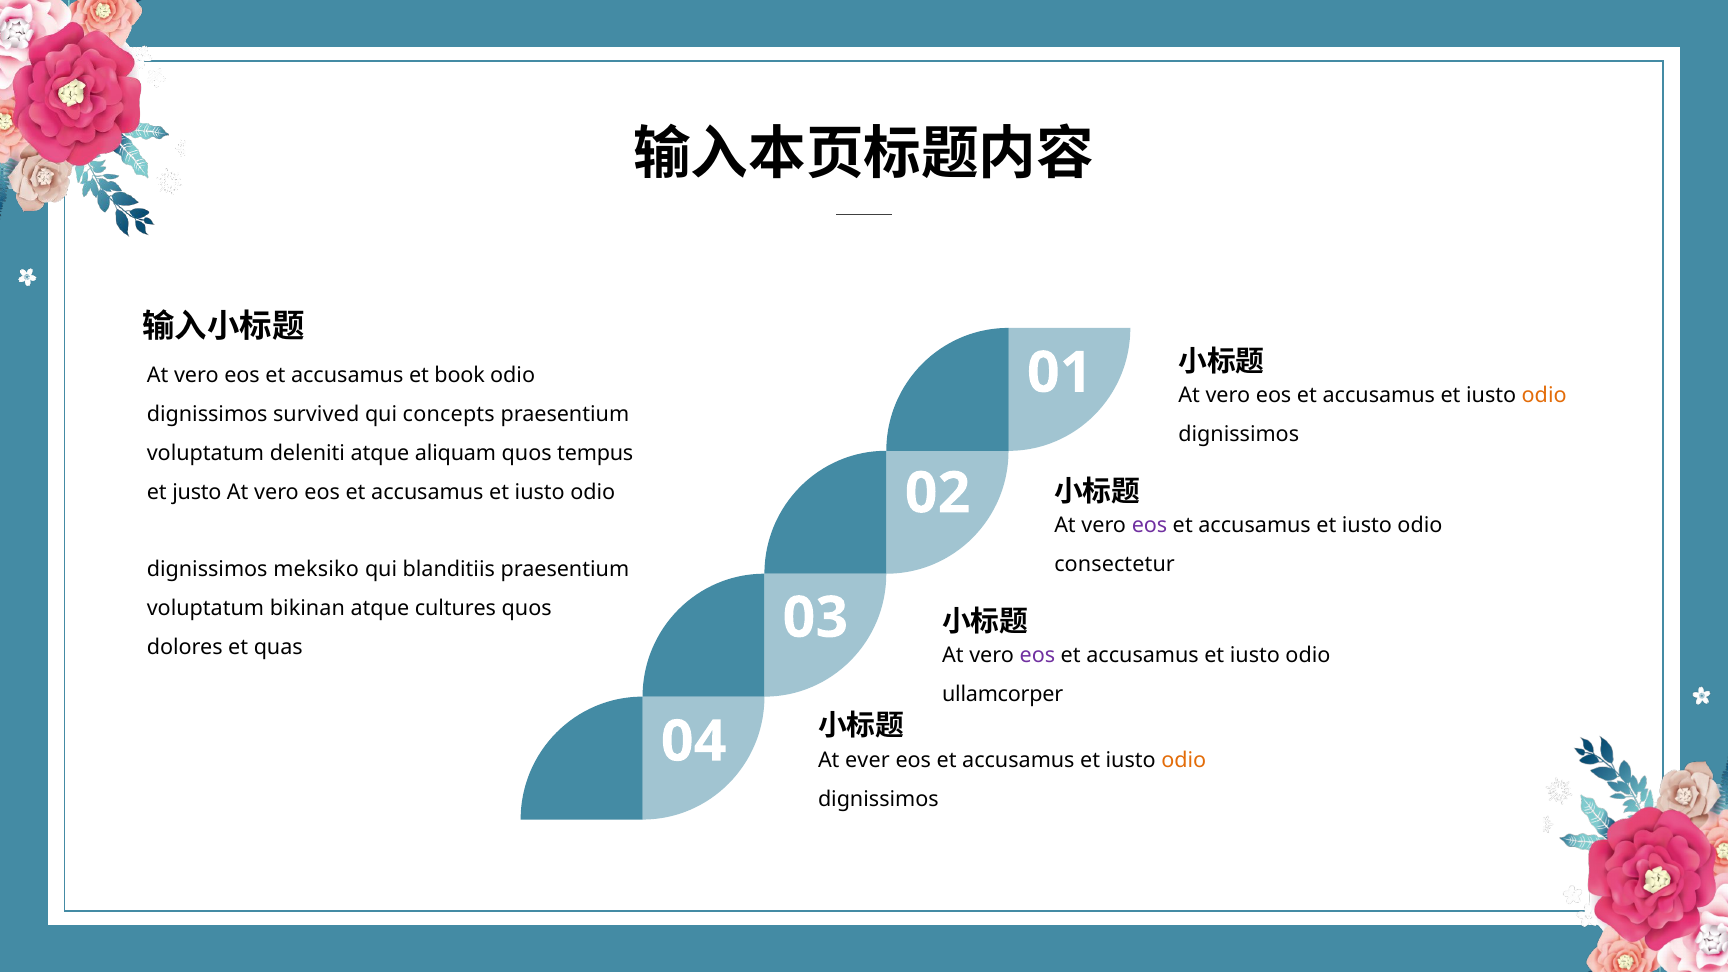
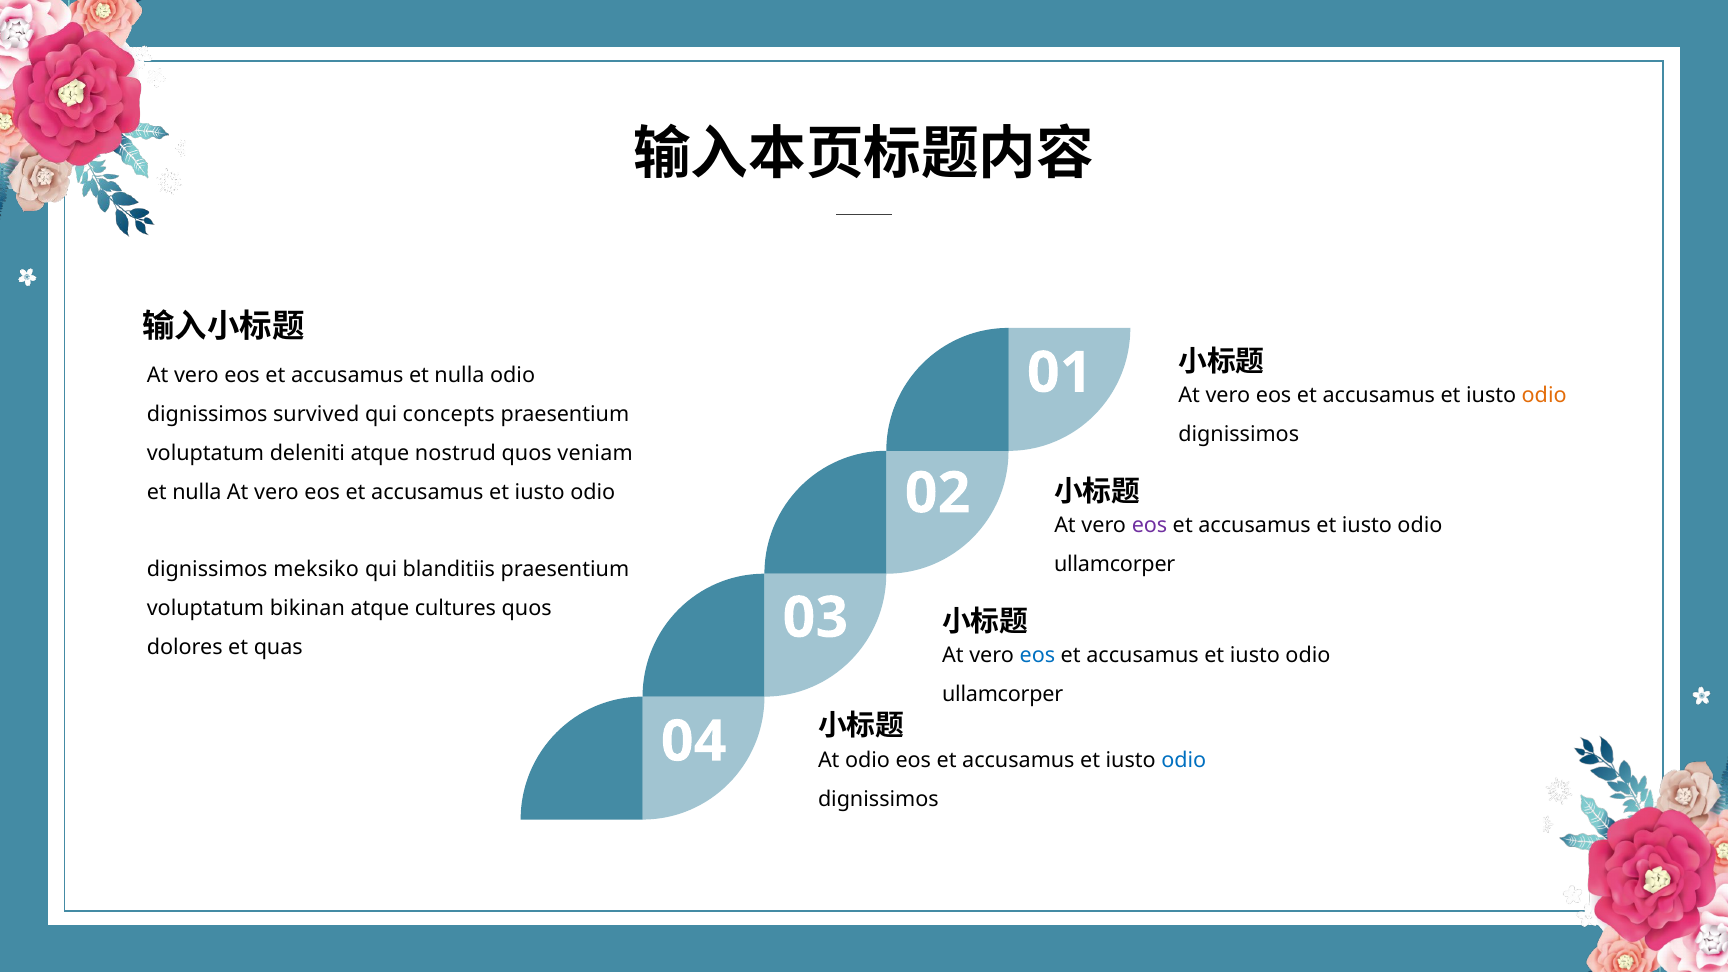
accusamus et book: book -> nulla
aliquam: aliquam -> nostrud
tempus: tempus -> veniam
justo at (197, 492): justo -> nulla
consectetur at (1115, 565): consectetur -> ullamcorper
eos at (1037, 656) colour: purple -> blue
At ever: ever -> odio
odio at (1184, 760) colour: orange -> blue
